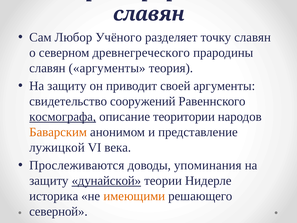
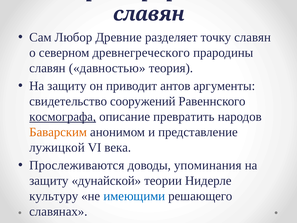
Учёного: Учёного -> Древние
славян аргументы: аргументы -> давностью
своей: своей -> антов
теоритории: теоритории -> превратить
дунайской underline: present -> none
историка: историка -> культуру
имеющими colour: orange -> blue
северной: северной -> славянах
